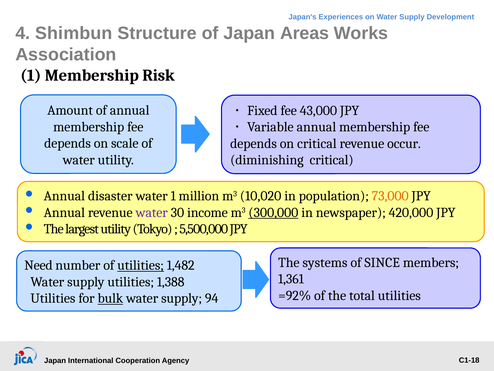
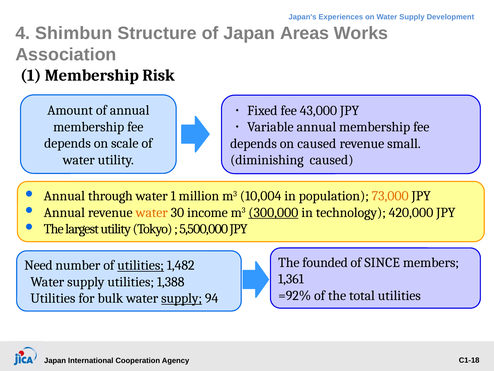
on critical: critical -> caused
occur: occur -> small
diminishing critical: critical -> caused
disaster: disaster -> through
10,020: 10,020 -> 10,004
water at (152, 212) colour: purple -> orange
newspaper: newspaper -> technology
systems: systems -> founded
bulk underline: present -> none
supply at (182, 298) underline: none -> present
